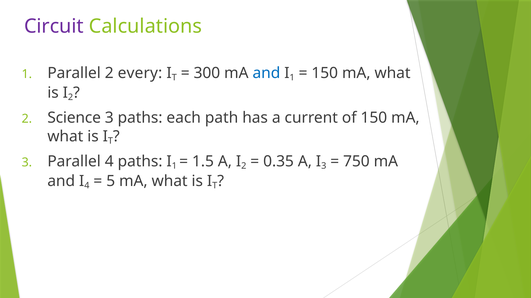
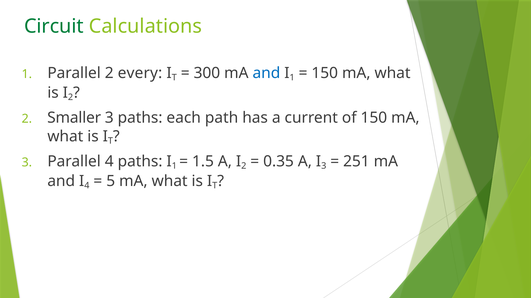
Circuit colour: purple -> green
Science: Science -> Smaller
750: 750 -> 251
